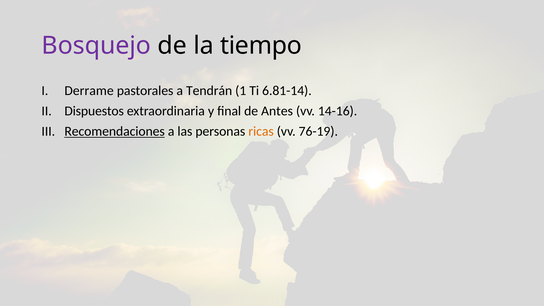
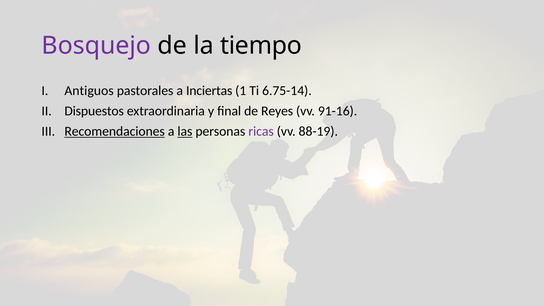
Derrame: Derrame -> Antiguos
Tendrán: Tendrán -> Inciertas
6.81-14: 6.81-14 -> 6.75-14
Antes: Antes -> Reyes
14-16: 14-16 -> 91-16
las underline: none -> present
ricas colour: orange -> purple
76-19: 76-19 -> 88-19
